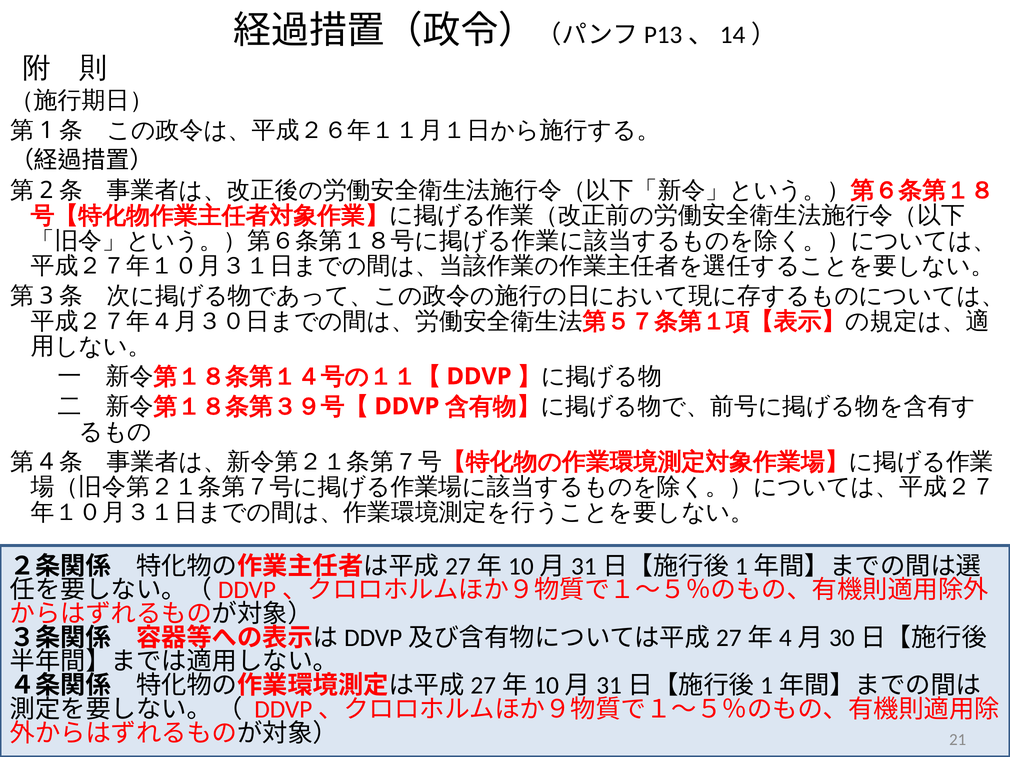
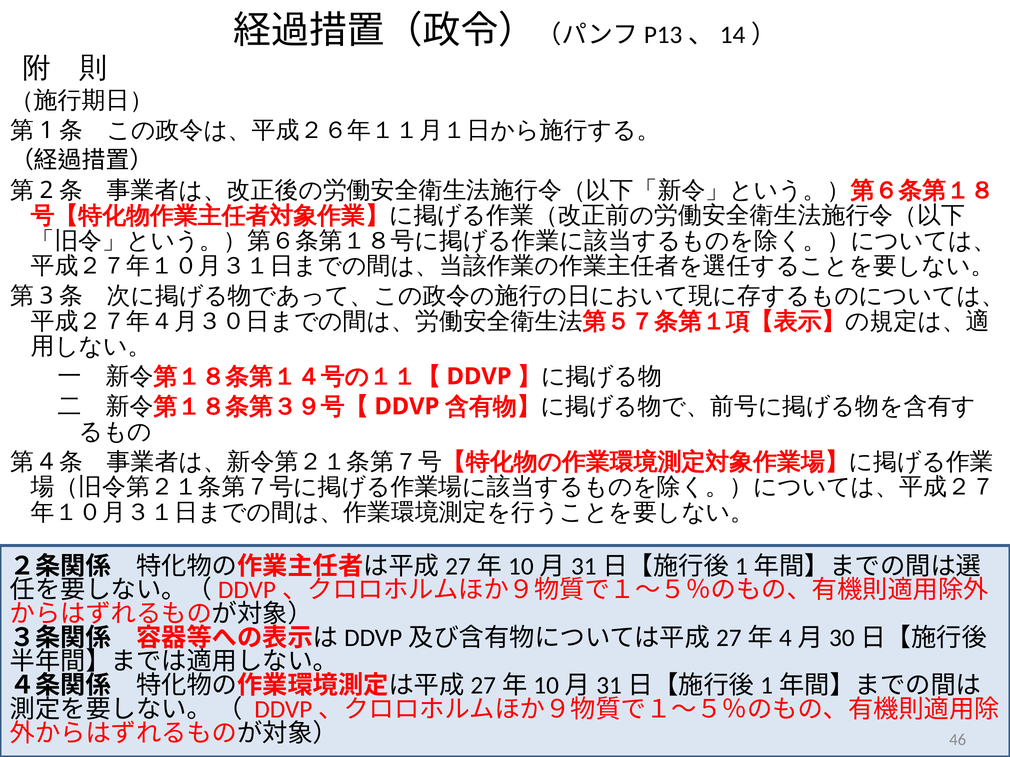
21: 21 -> 46
